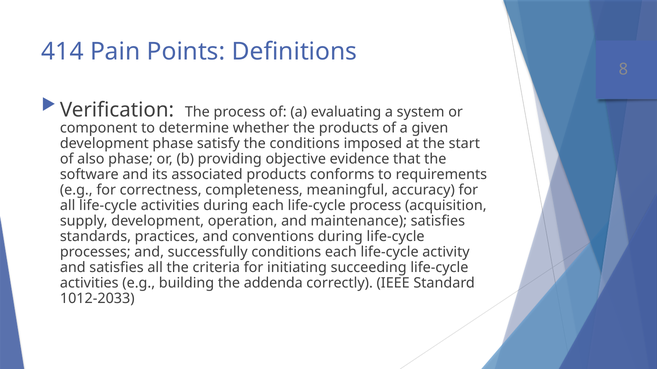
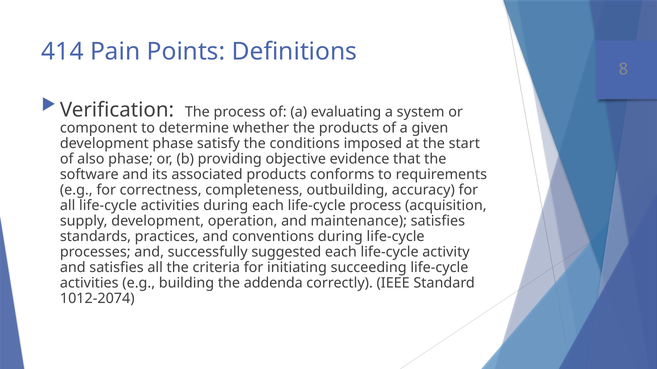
meaningful: meaningful -> outbuilding
successfully conditions: conditions -> suggested
1012-2033: 1012-2033 -> 1012-2074
